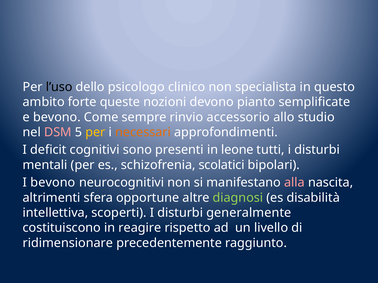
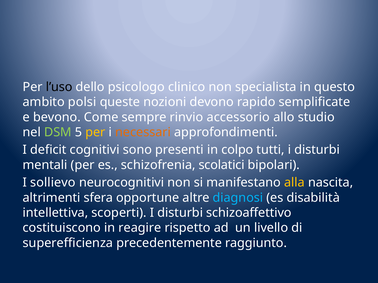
forte: forte -> polsi
pianto: pianto -> rapido
DSM colour: pink -> light green
leone: leone -> colpo
I bevono: bevono -> sollievo
alla colour: pink -> yellow
diagnosi colour: light green -> light blue
generalmente: generalmente -> schizoaffettivo
ridimensionare: ridimensionare -> superefficienza
